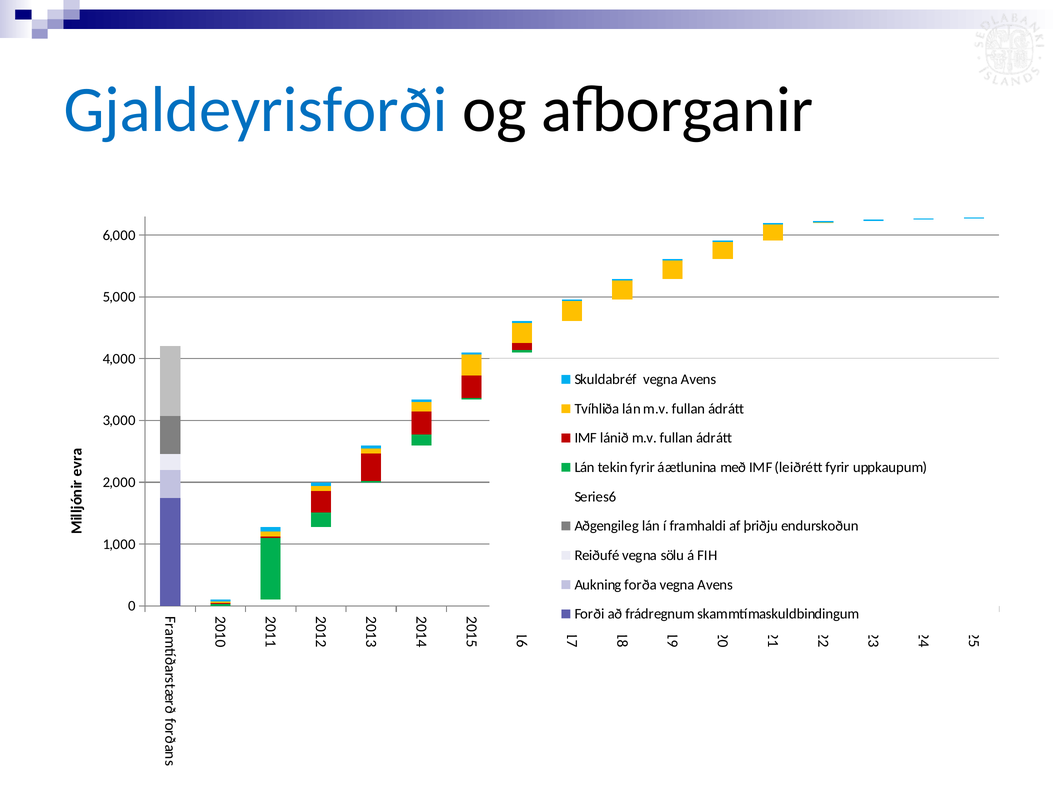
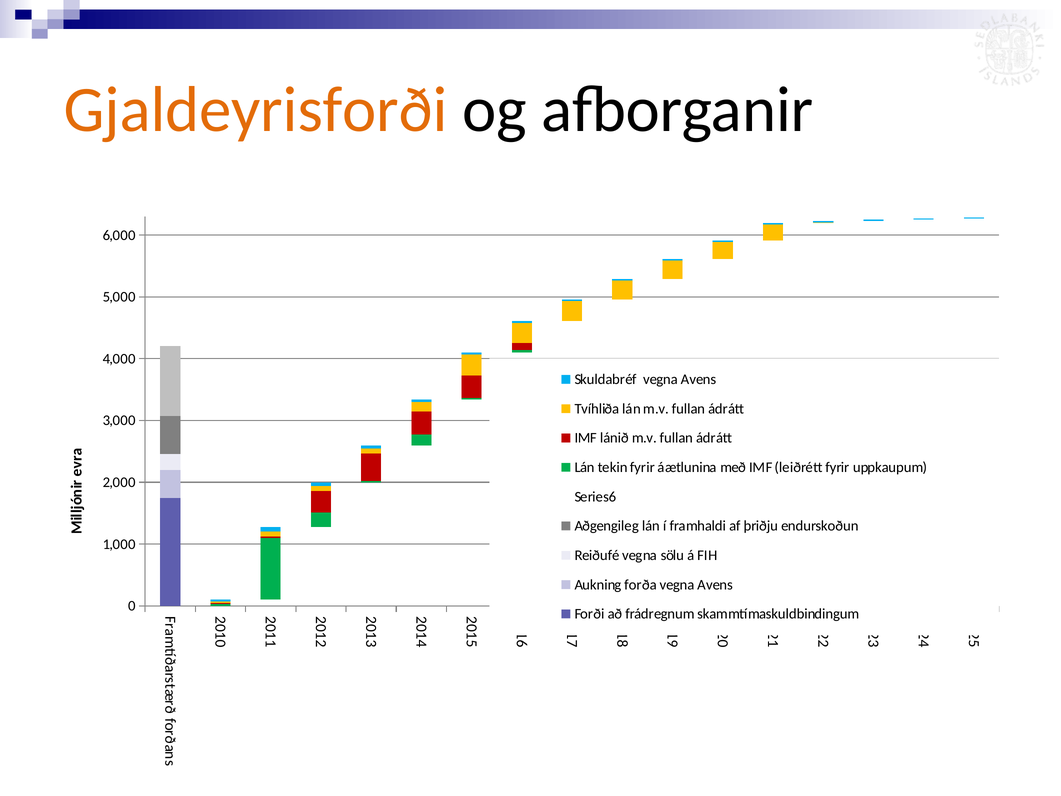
Gjaldeyrisforði colour: blue -> orange
